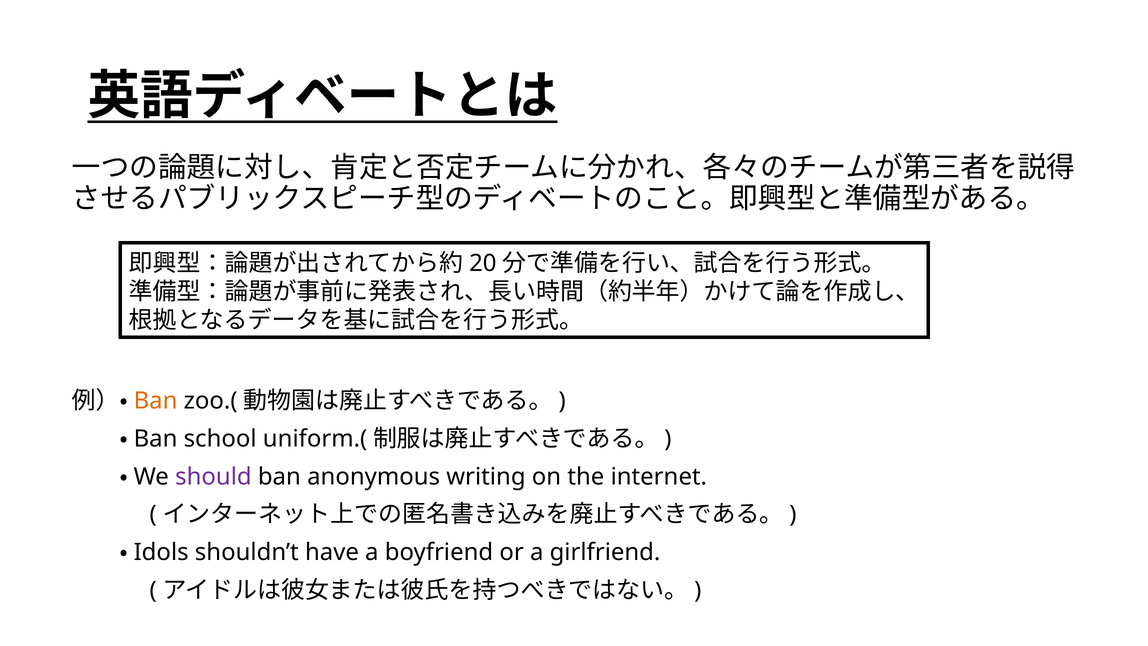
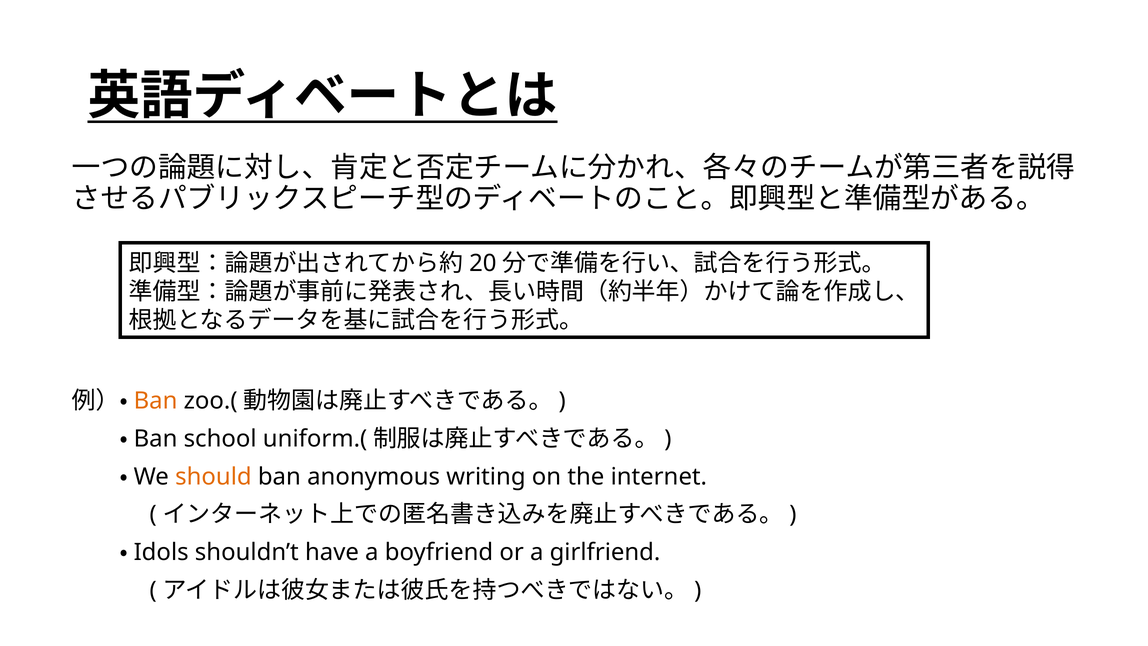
should colour: purple -> orange
